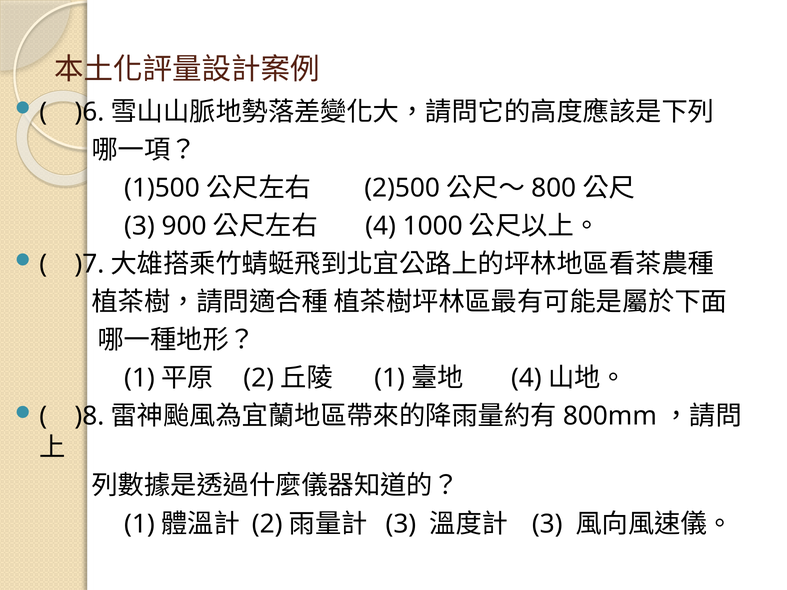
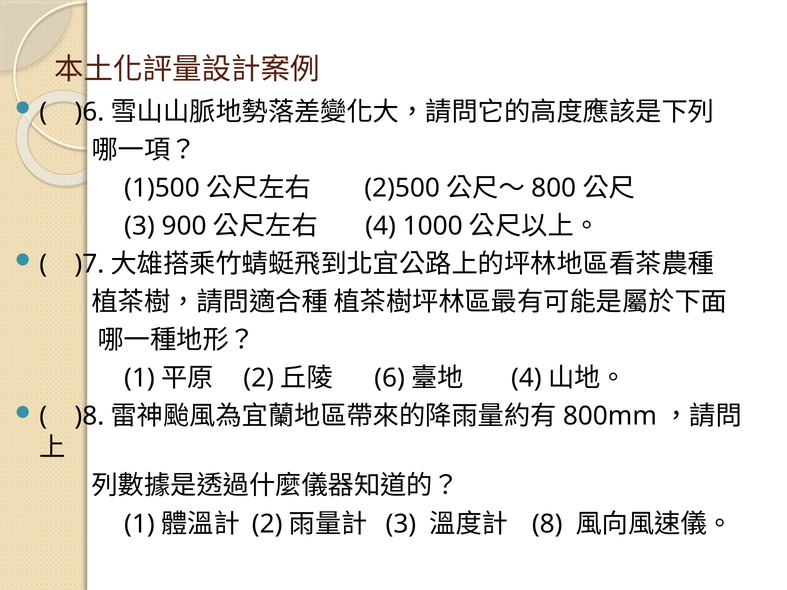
1 at (390, 378): 1 -> 6
3 at (547, 524): 3 -> 8
